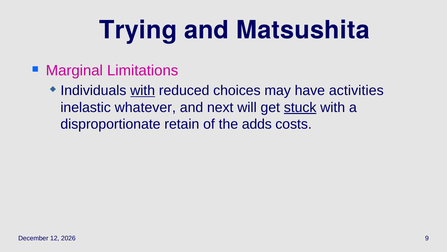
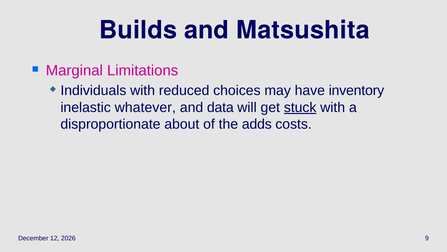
Trying: Trying -> Builds
with at (143, 90) underline: present -> none
activities: activities -> inventory
next: next -> data
retain: retain -> about
